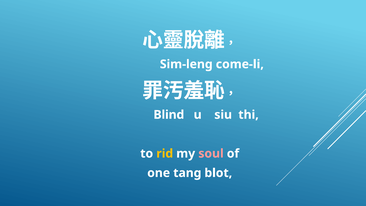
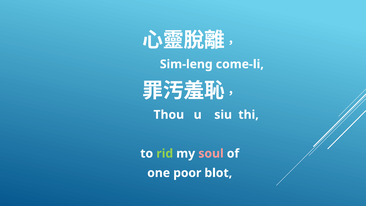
Blind: Blind -> Thou
rid colour: yellow -> light green
tang: tang -> poor
